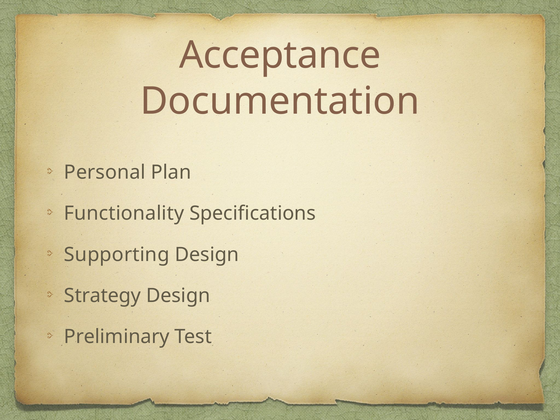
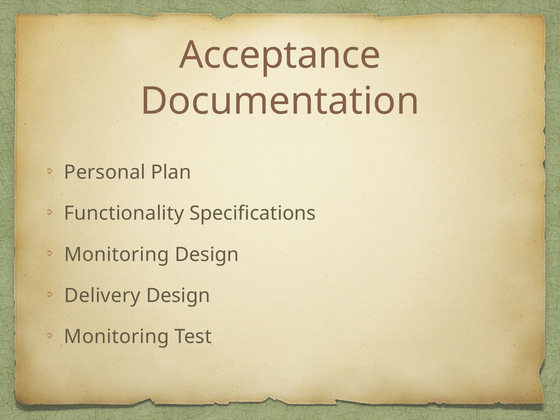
Supporting at (117, 255): Supporting -> Monitoring
Strategy: Strategy -> Delivery
Preliminary at (117, 337): Preliminary -> Monitoring
